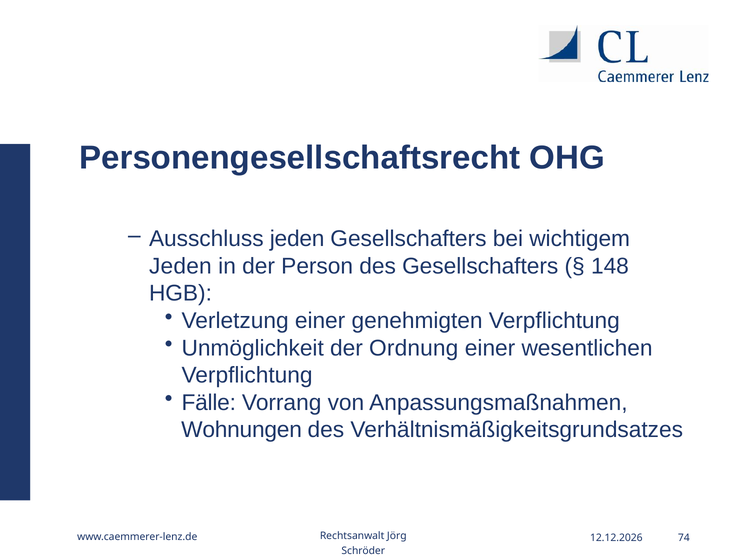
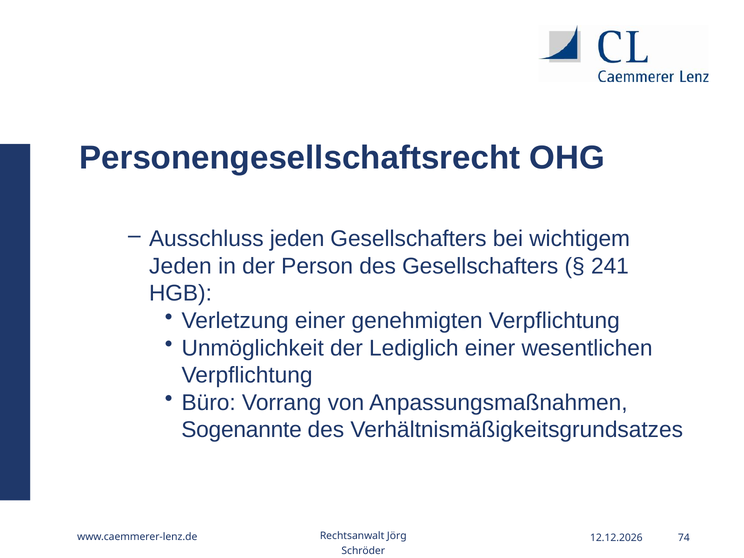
148: 148 -> 241
Ordnung: Ordnung -> Lediglich
Fälle: Fälle -> Büro
Wohnungen: Wohnungen -> Sogenannte
